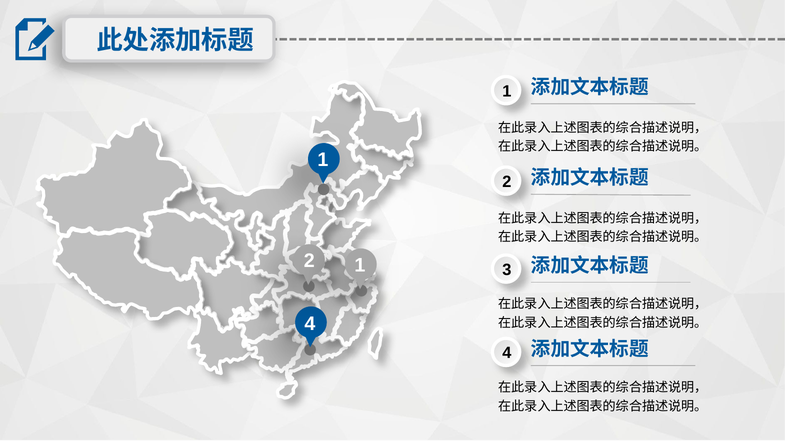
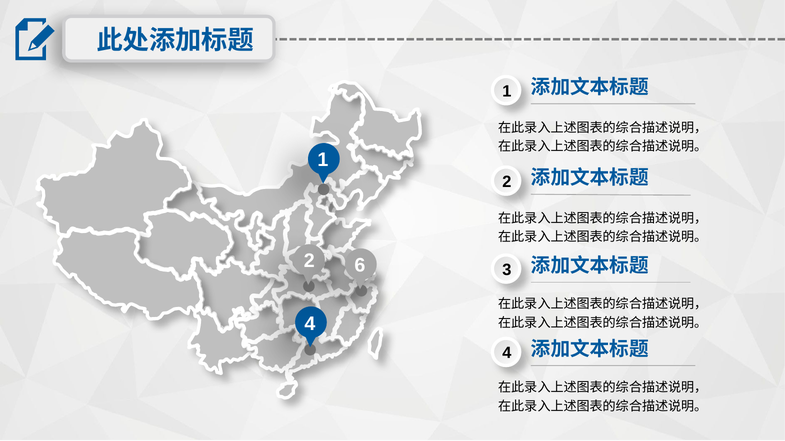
2 1: 1 -> 6
